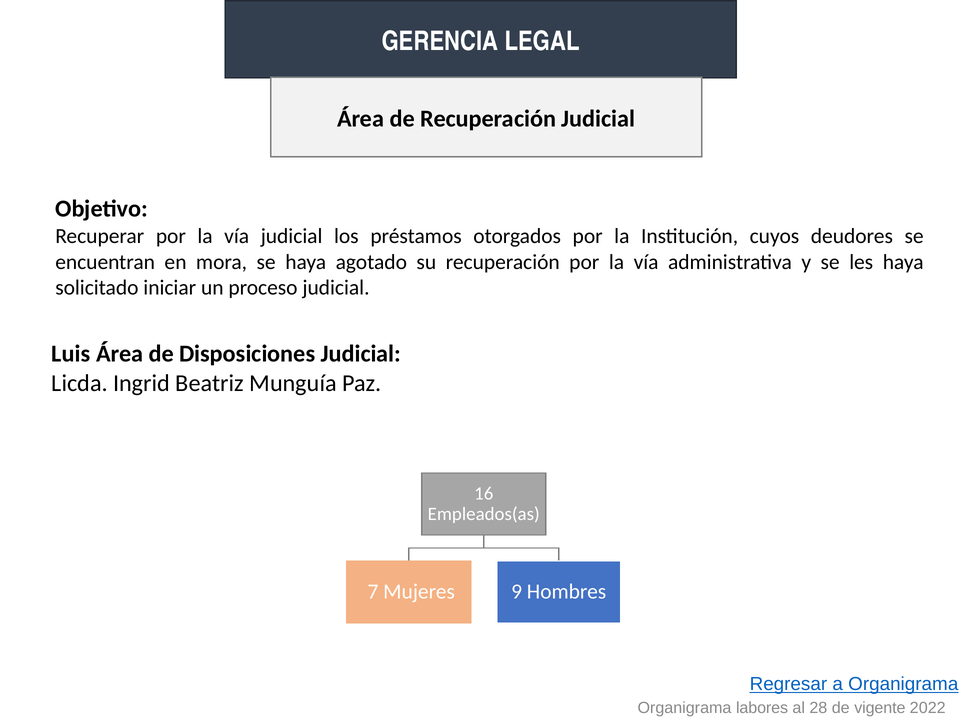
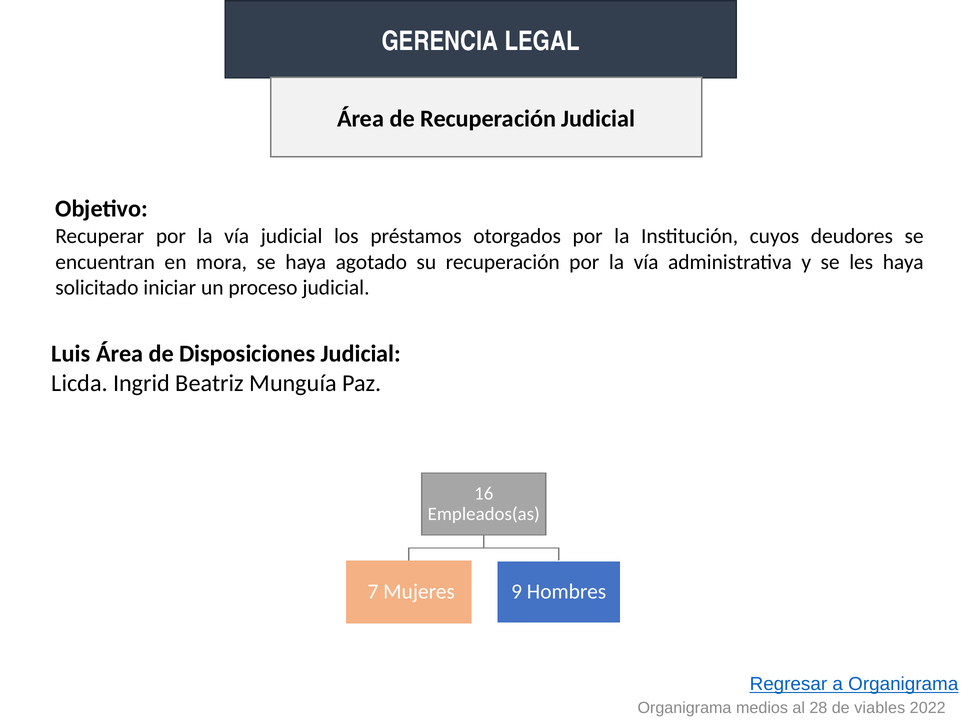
labores: labores -> medios
vigente: vigente -> viables
